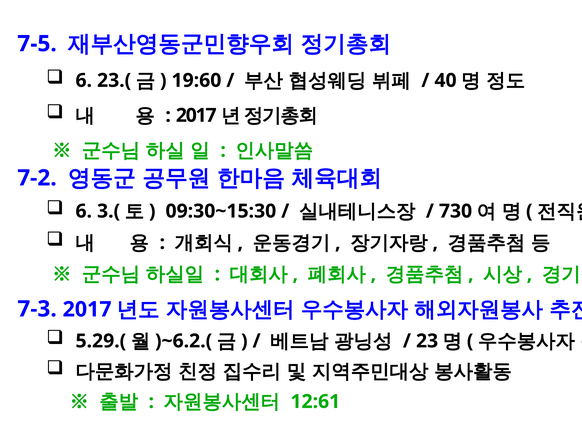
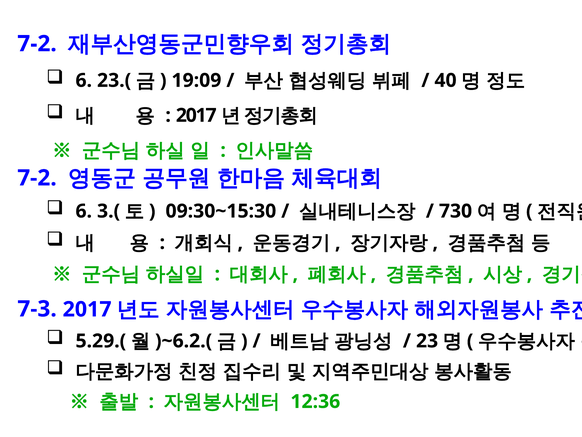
7-5 at (37, 44): 7-5 -> 7-2
19:60: 19:60 -> 19:09
12:61: 12:61 -> 12:36
